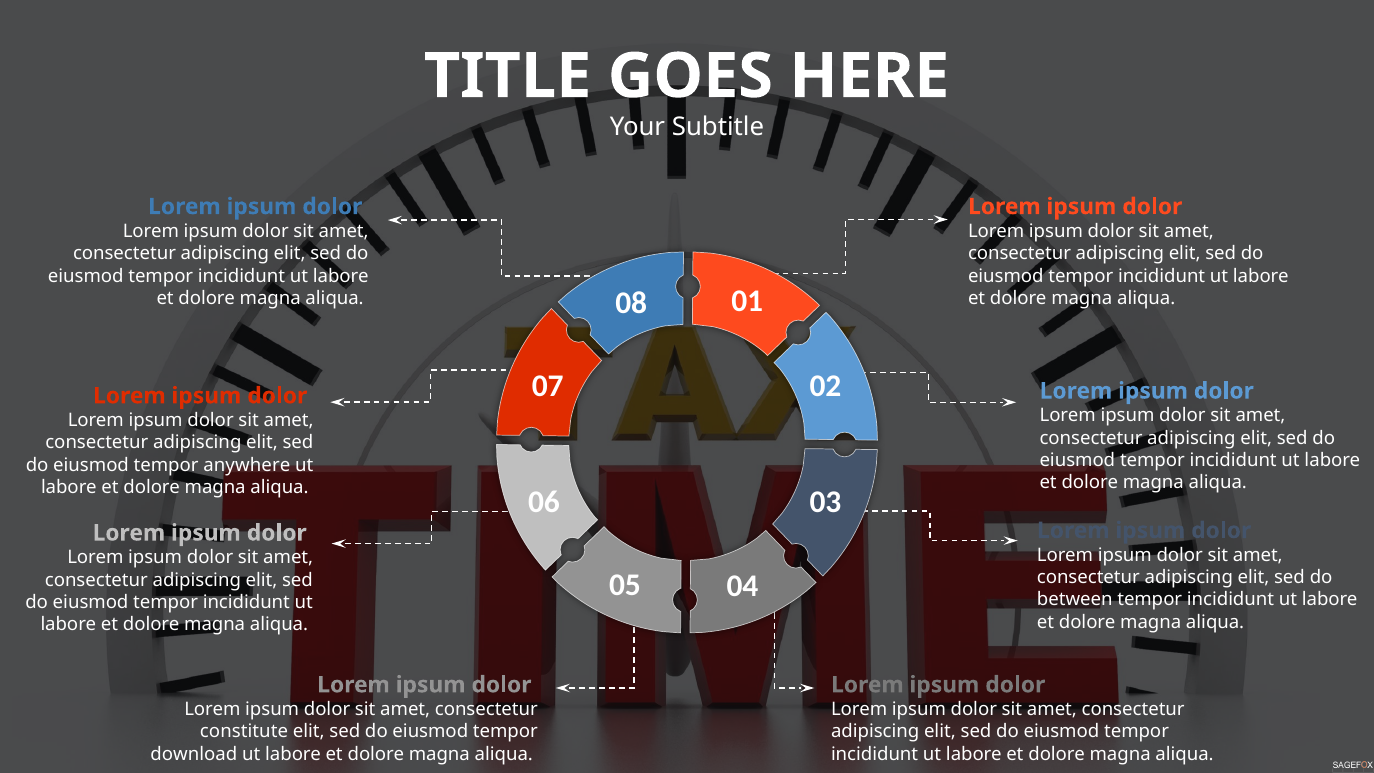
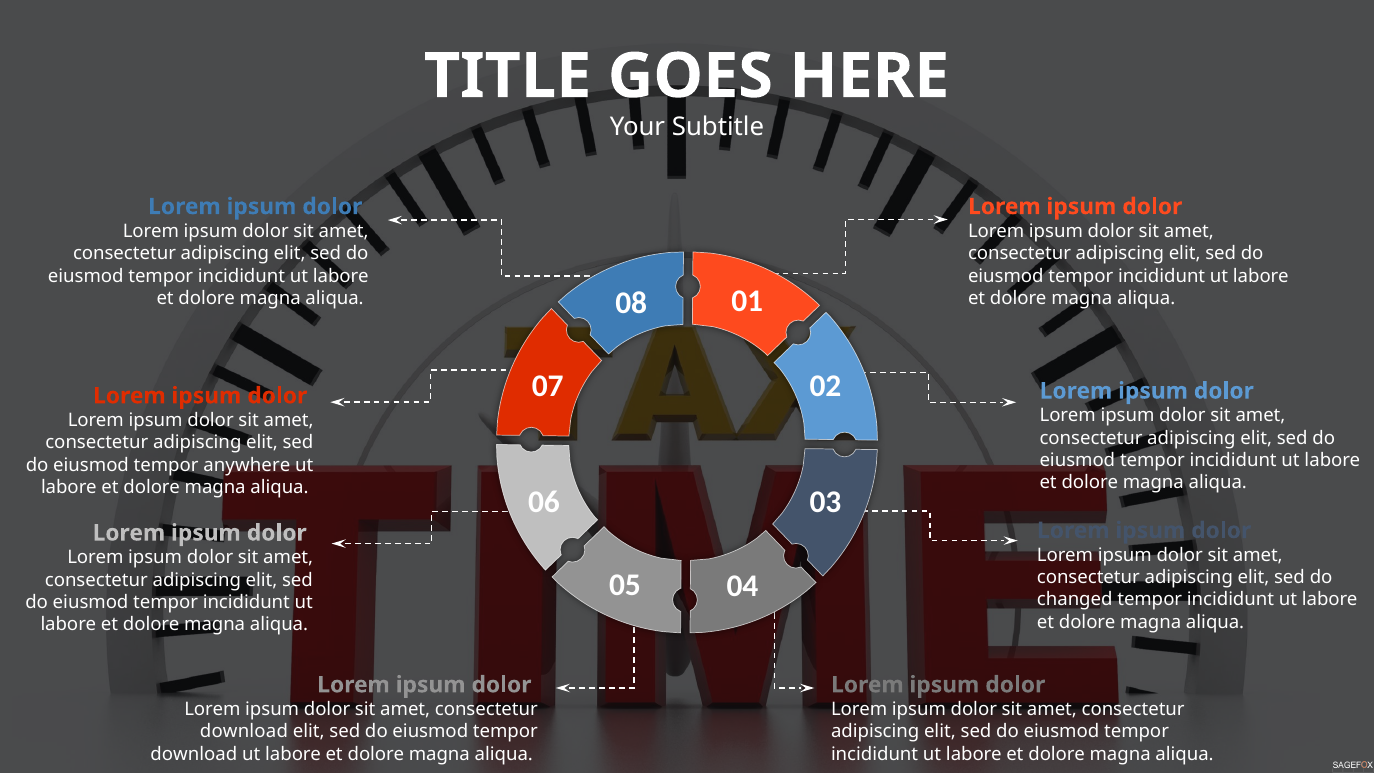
between: between -> changed
constitute at (244, 732): constitute -> download
